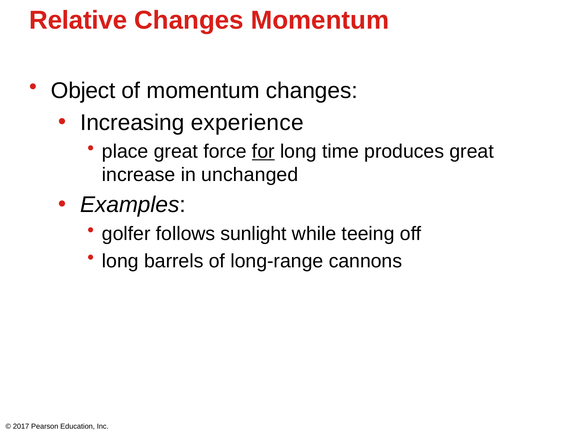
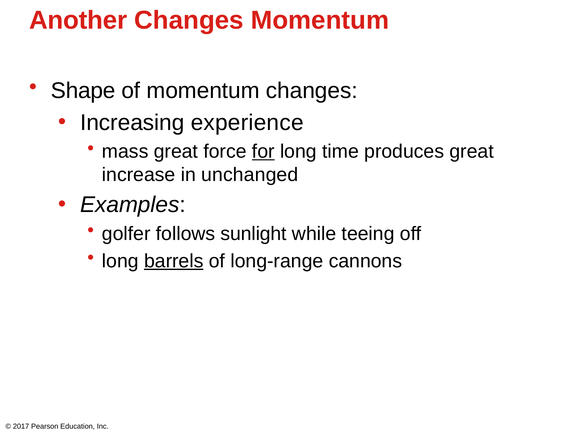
Relative: Relative -> Another
Object: Object -> Shape
place: place -> mass
barrels underline: none -> present
